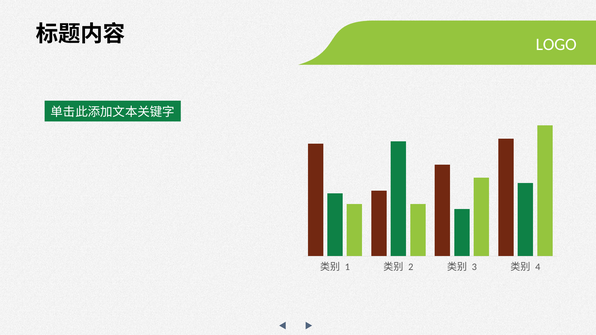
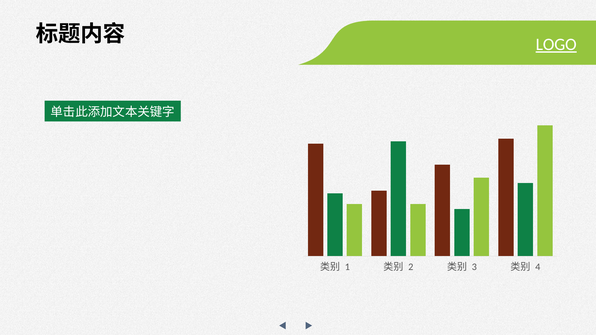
LOGO underline: none -> present
